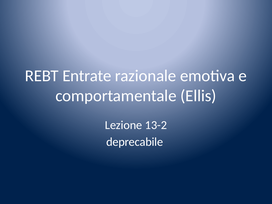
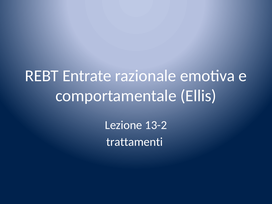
deprecabile: deprecabile -> trattamenti
